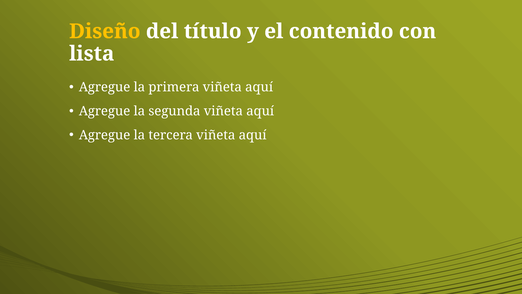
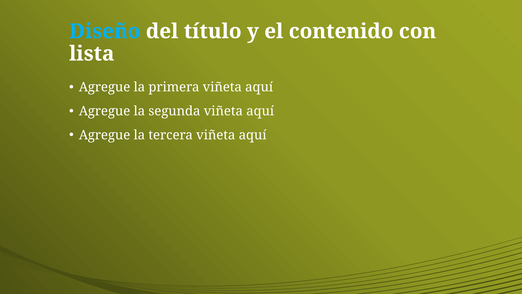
Diseño colour: yellow -> light blue
